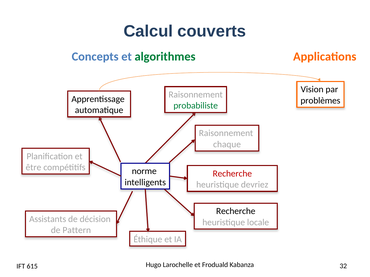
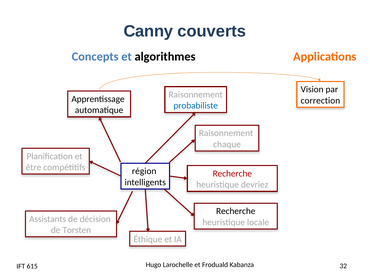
Calcul: Calcul -> Canny
algorithmes colour: green -> black
problèmes: problèmes -> correction
probabiliste colour: green -> blue
norme: norme -> région
Pattern: Pattern -> Torsten
